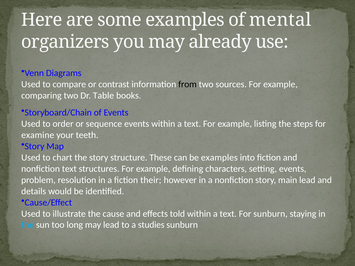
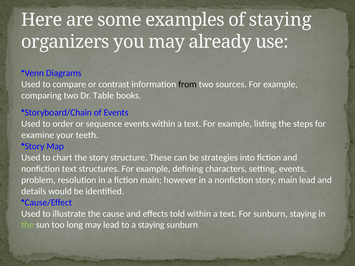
of mental: mental -> staying
be examples: examples -> strategies
fiction their: their -> main
the at (28, 225) colour: light blue -> light green
a studies: studies -> staying
